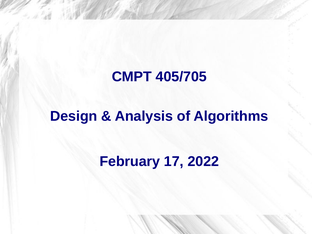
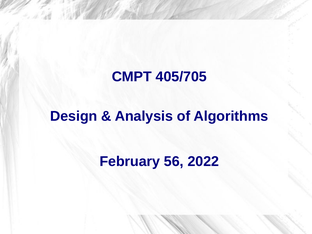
17: 17 -> 56
